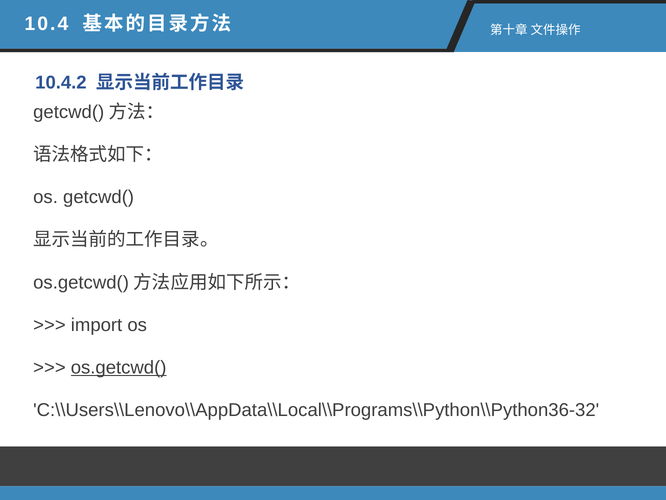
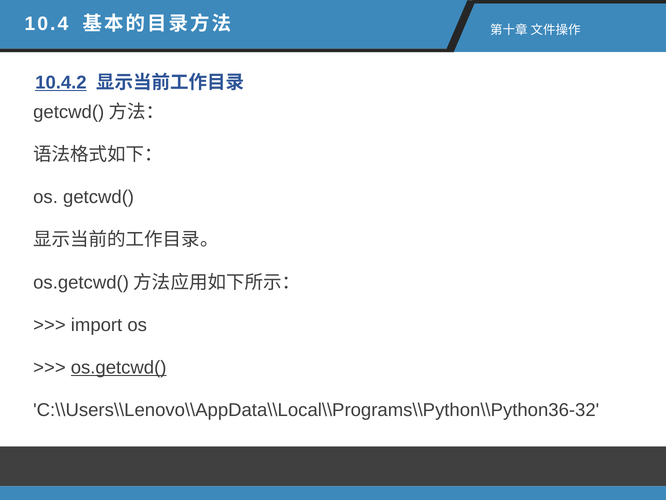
10.4.2 underline: none -> present
